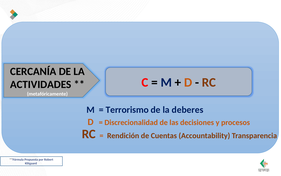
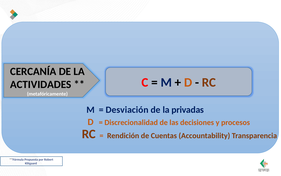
Terrorismo: Terrorismo -> Desviación
deberes: deberes -> privadas
